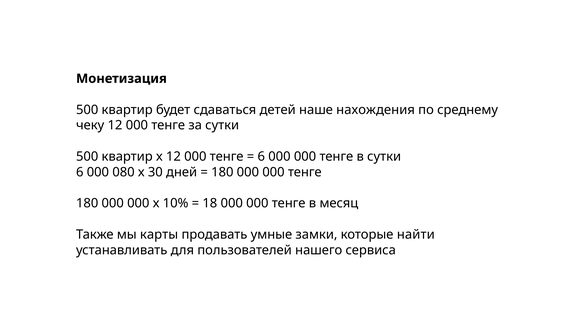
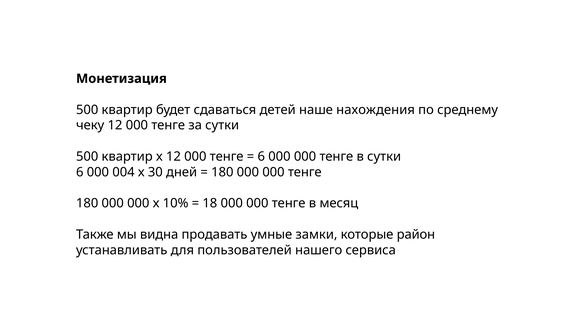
080: 080 -> 004
карты: карты -> видна
найти: найти -> район
